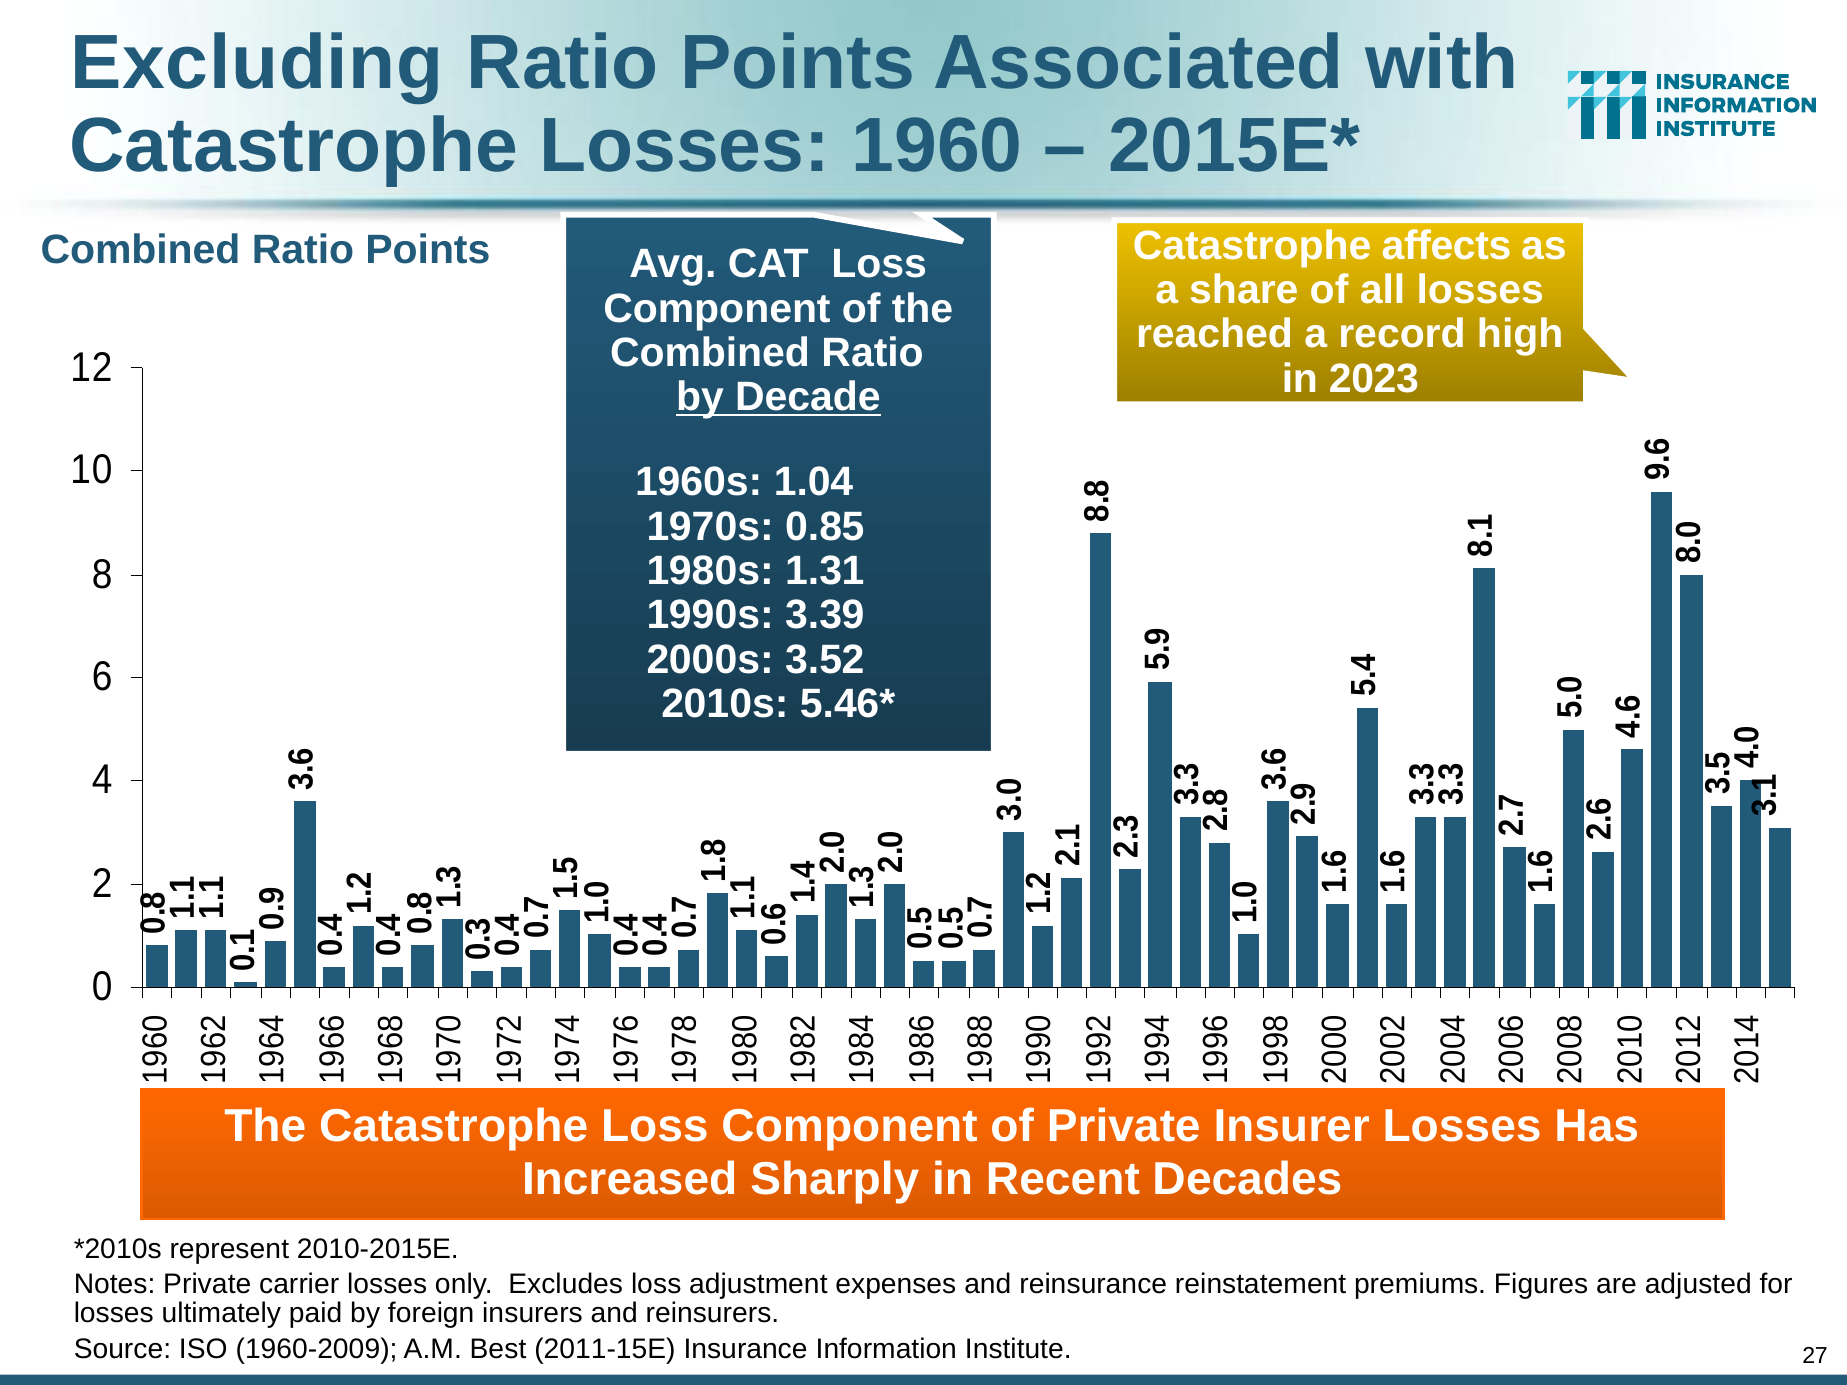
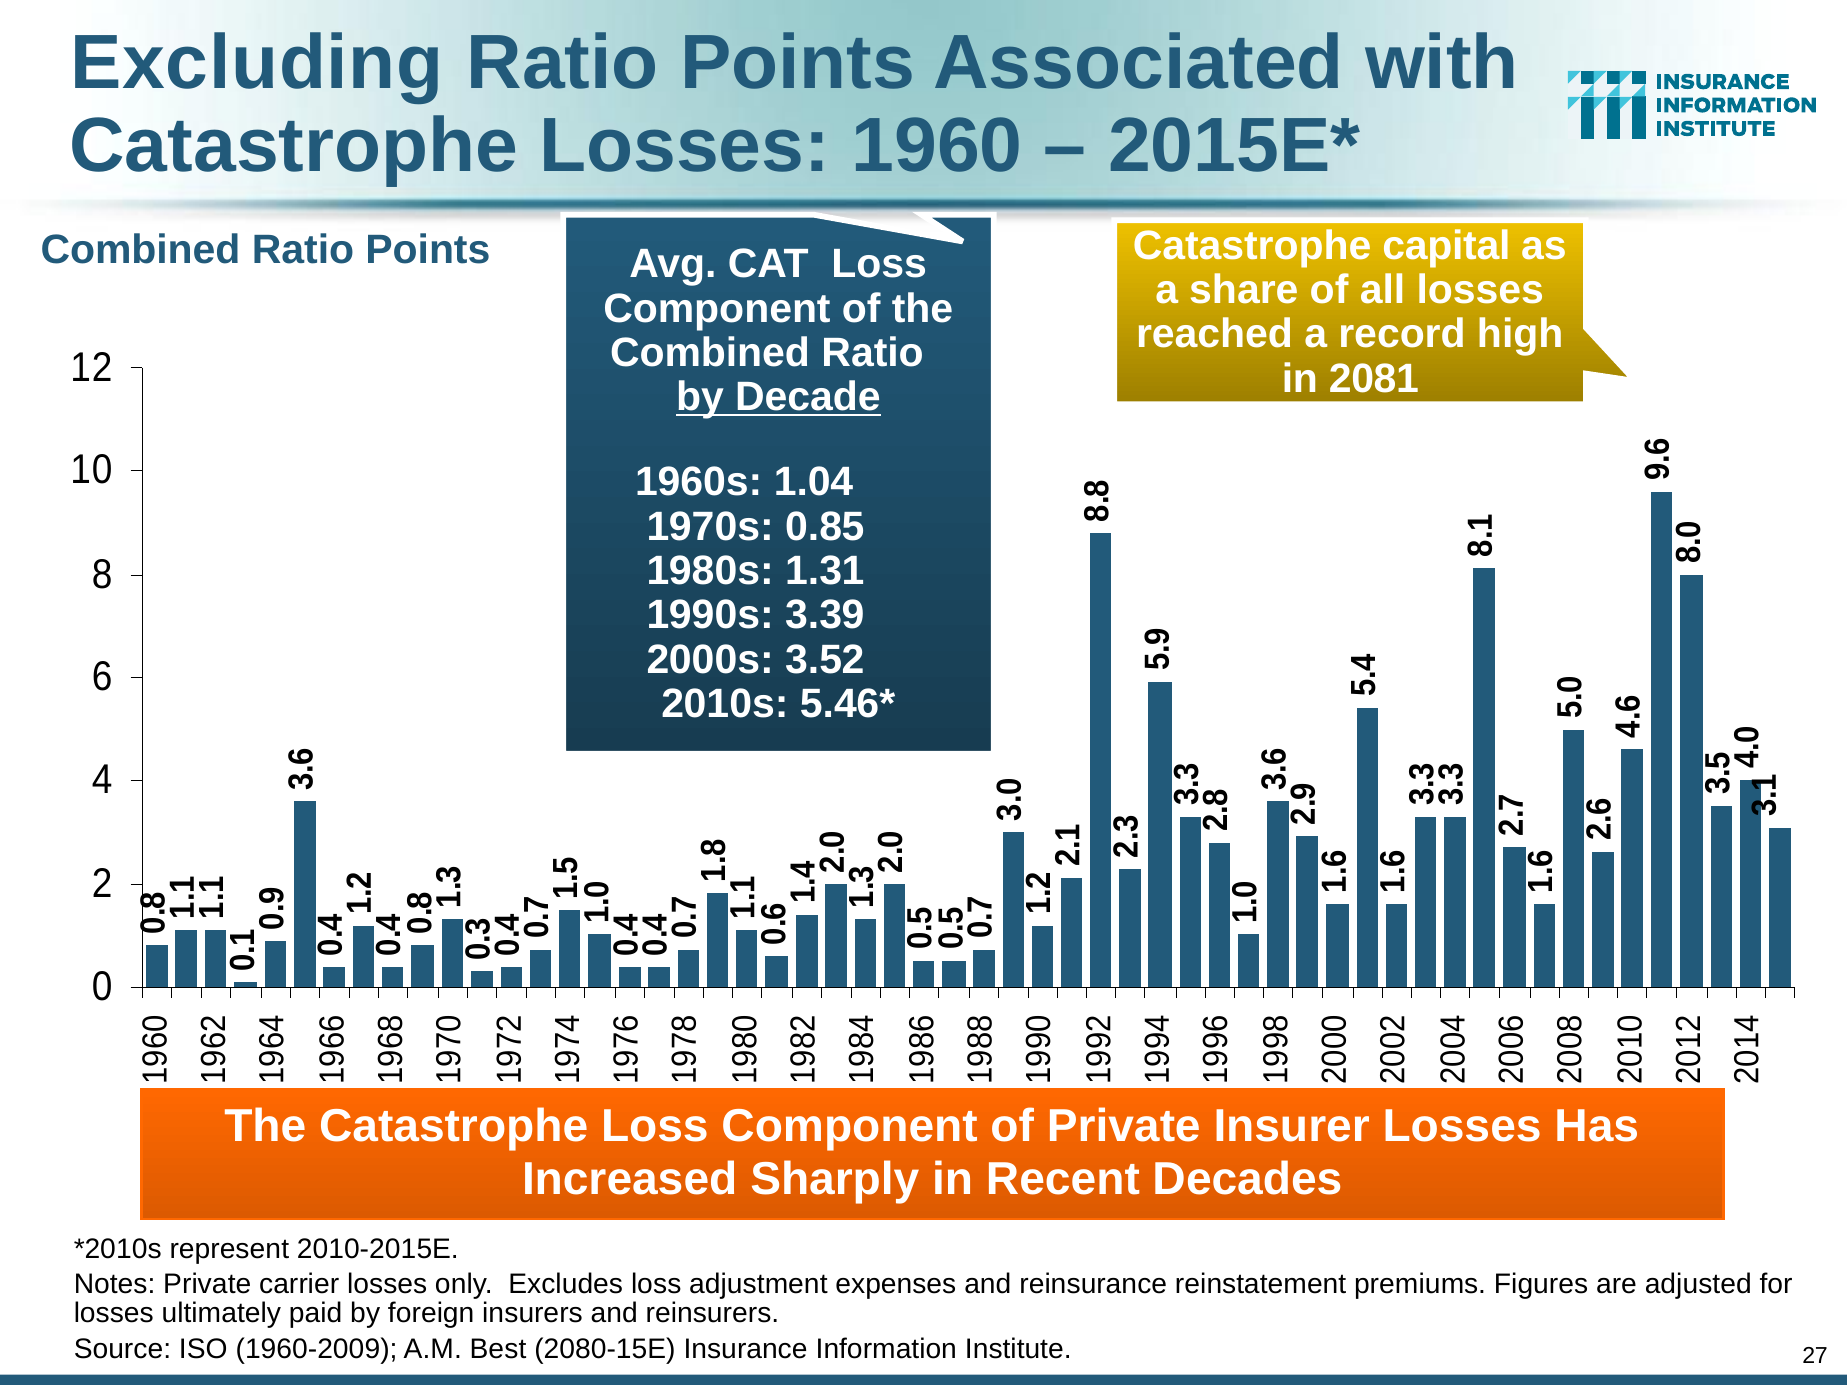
affects: affects -> capital
2023: 2023 -> 2081
2011-15E: 2011-15E -> 2080-15E
